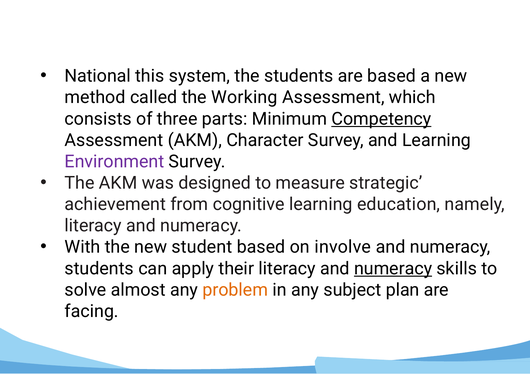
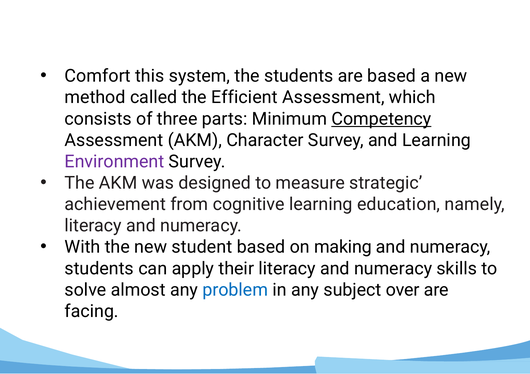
National: National -> Comfort
Working: Working -> Efficient
involve: involve -> making
numeracy at (393, 269) underline: present -> none
problem colour: orange -> blue
plan: plan -> over
